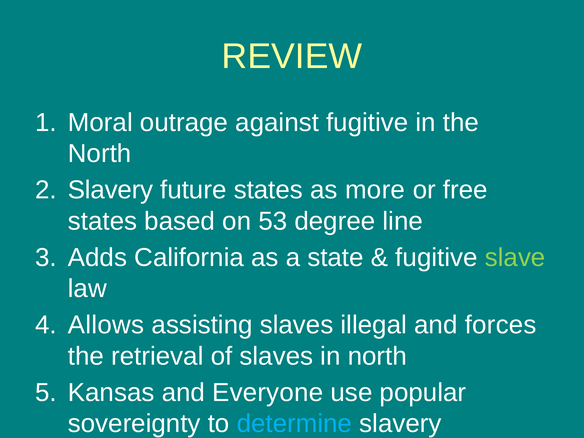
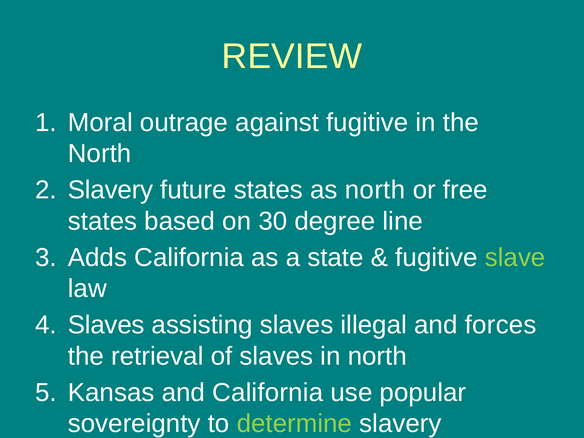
as more: more -> north
53: 53 -> 30
Allows at (106, 325): Allows -> Slaves
and Everyone: Everyone -> California
determine colour: light blue -> light green
